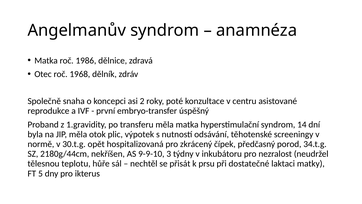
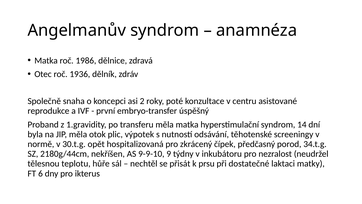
1968: 1968 -> 1936
3: 3 -> 9
5: 5 -> 6
